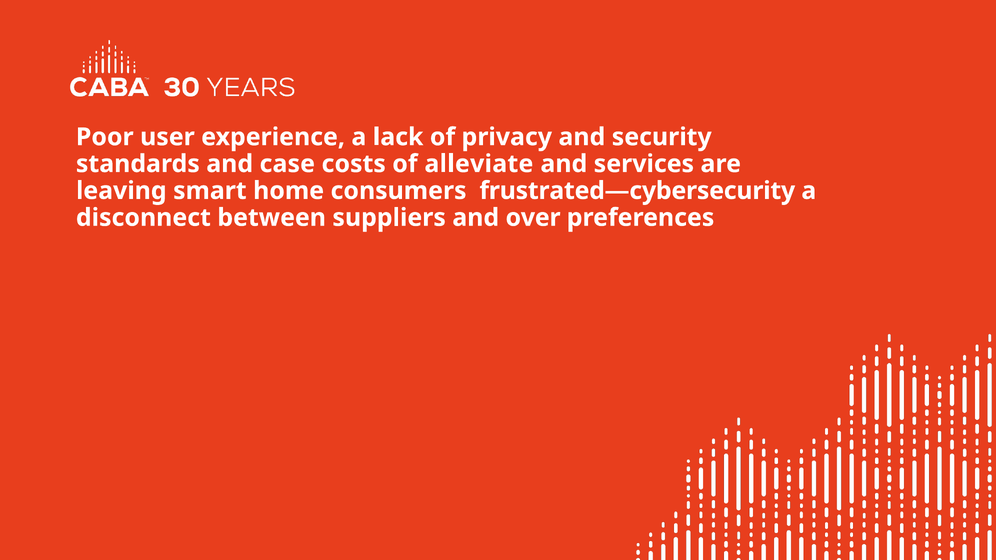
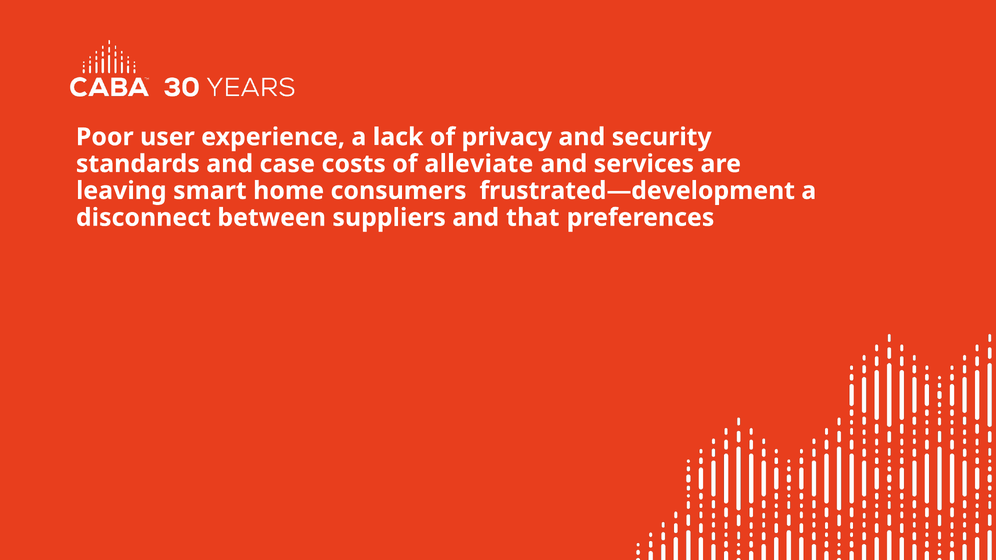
frustrated—cybersecurity: frustrated—cybersecurity -> frustrated—development
over: over -> that
